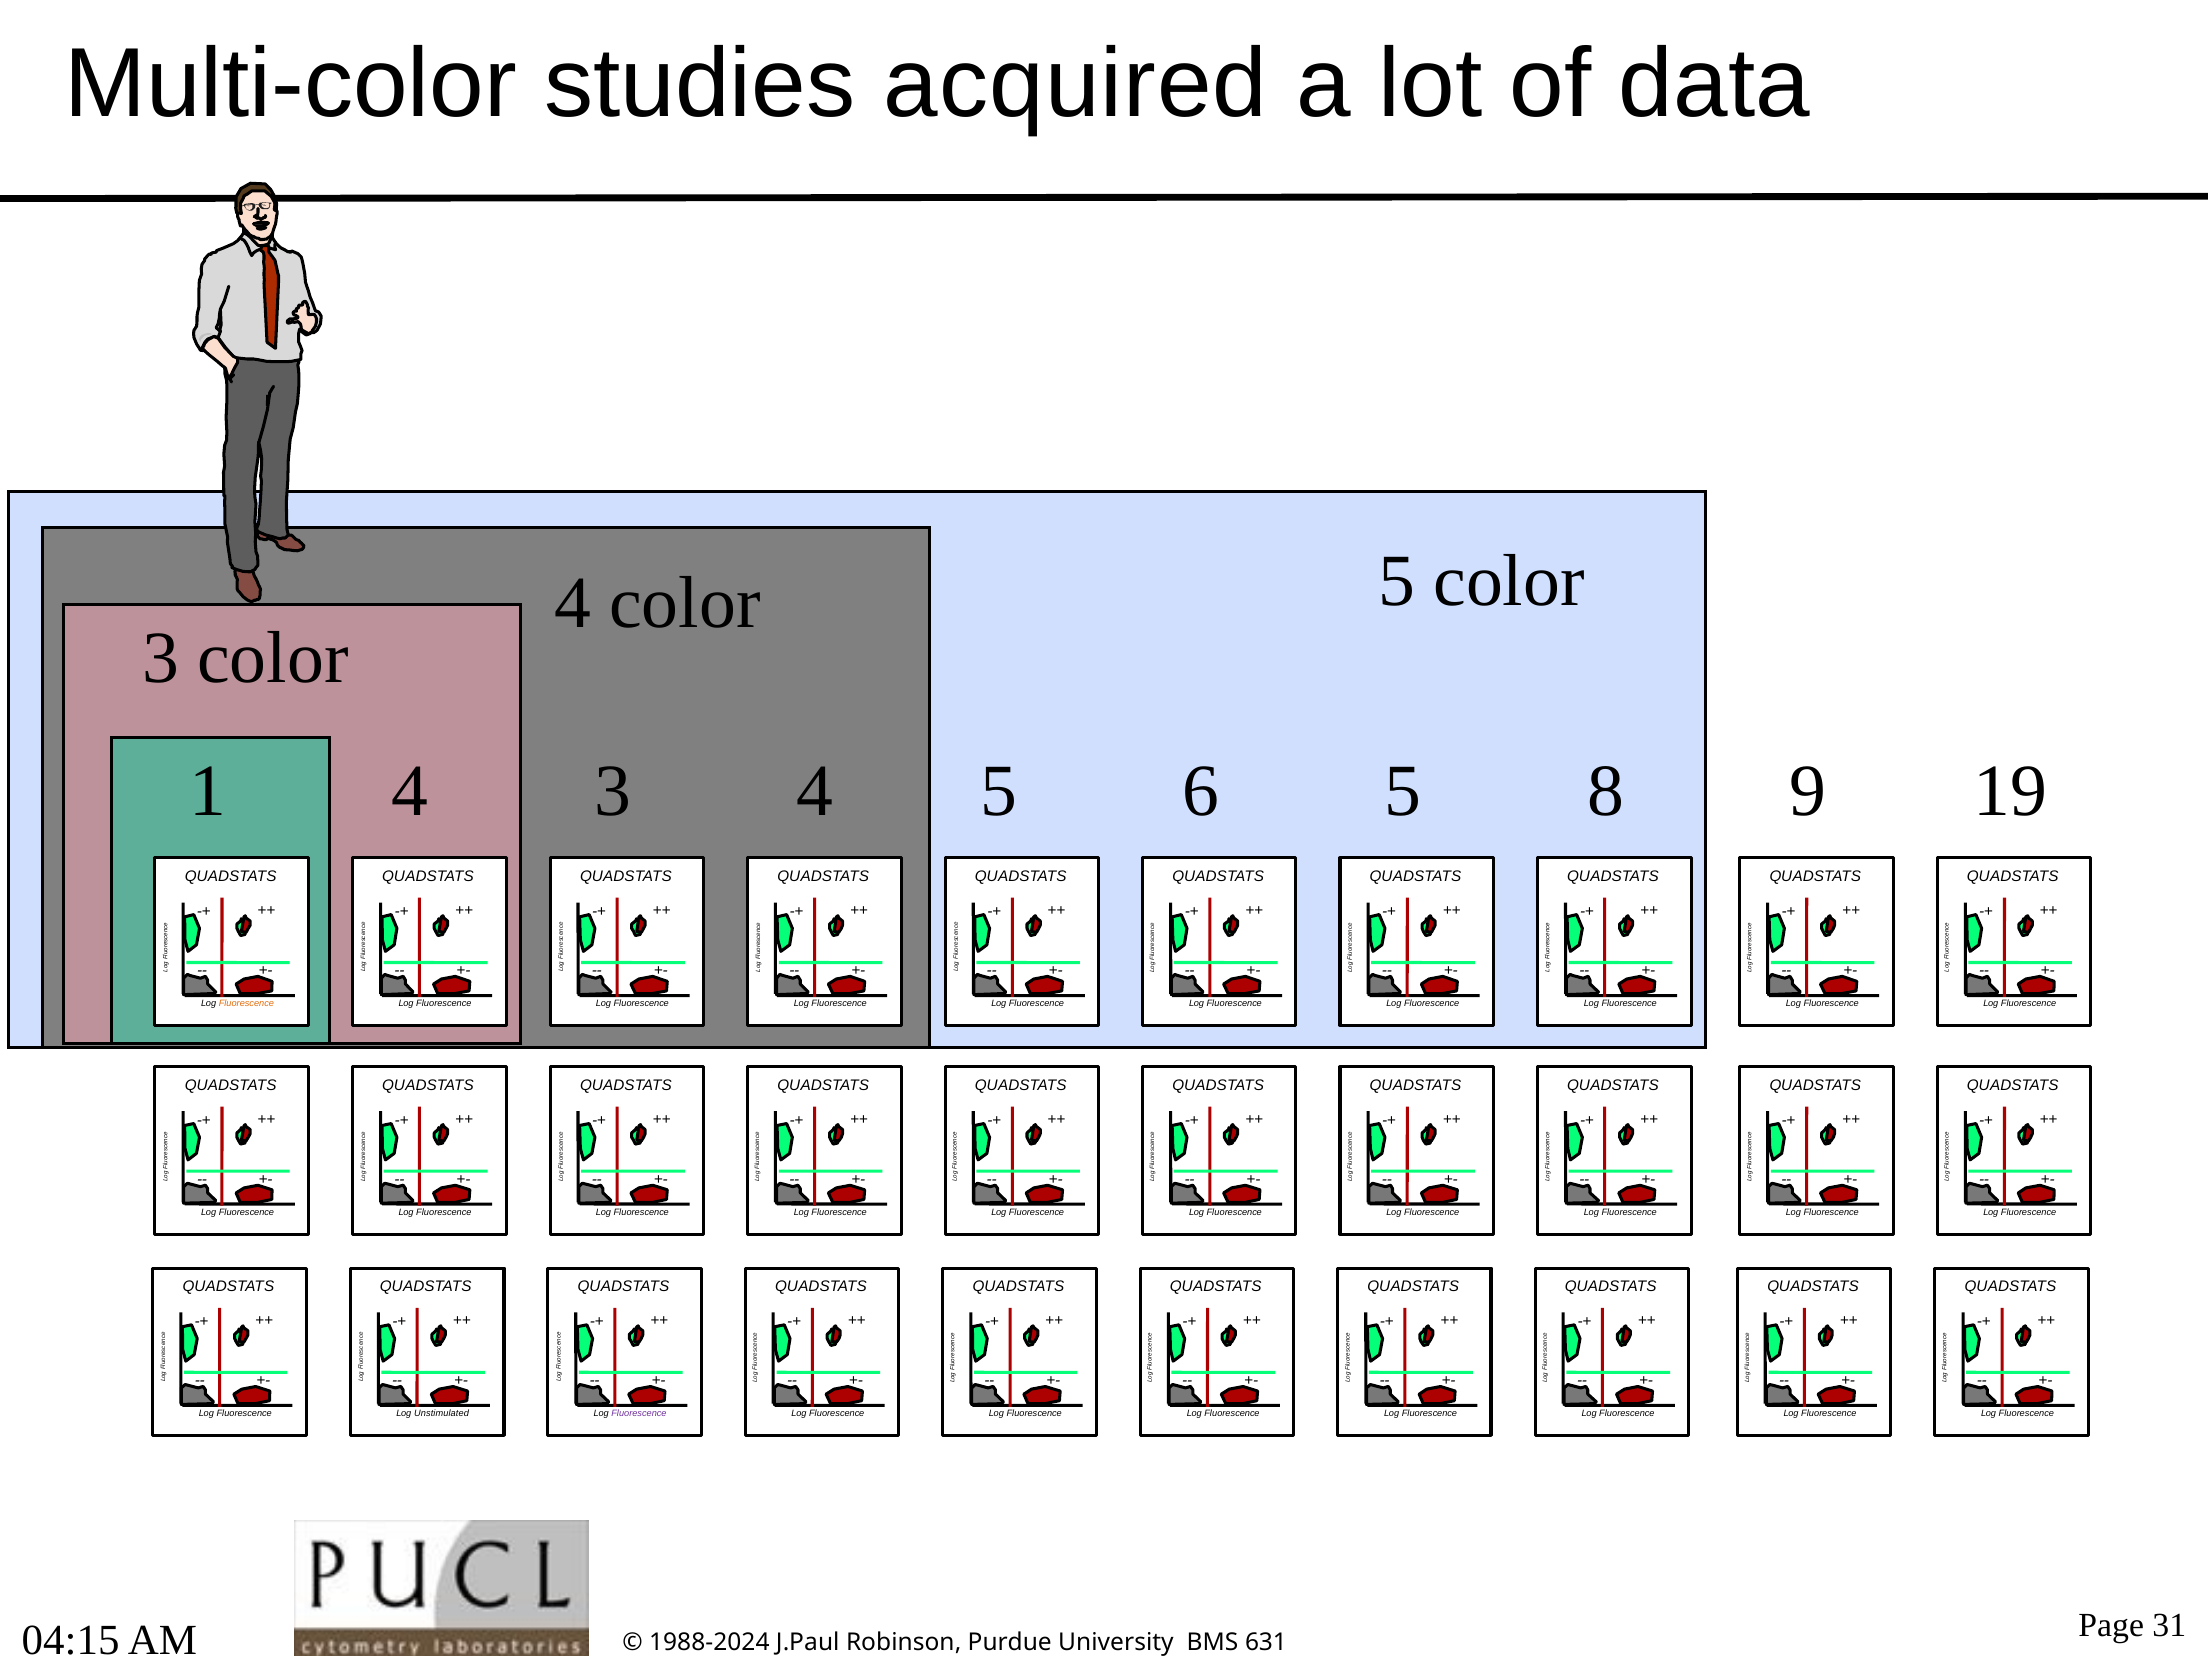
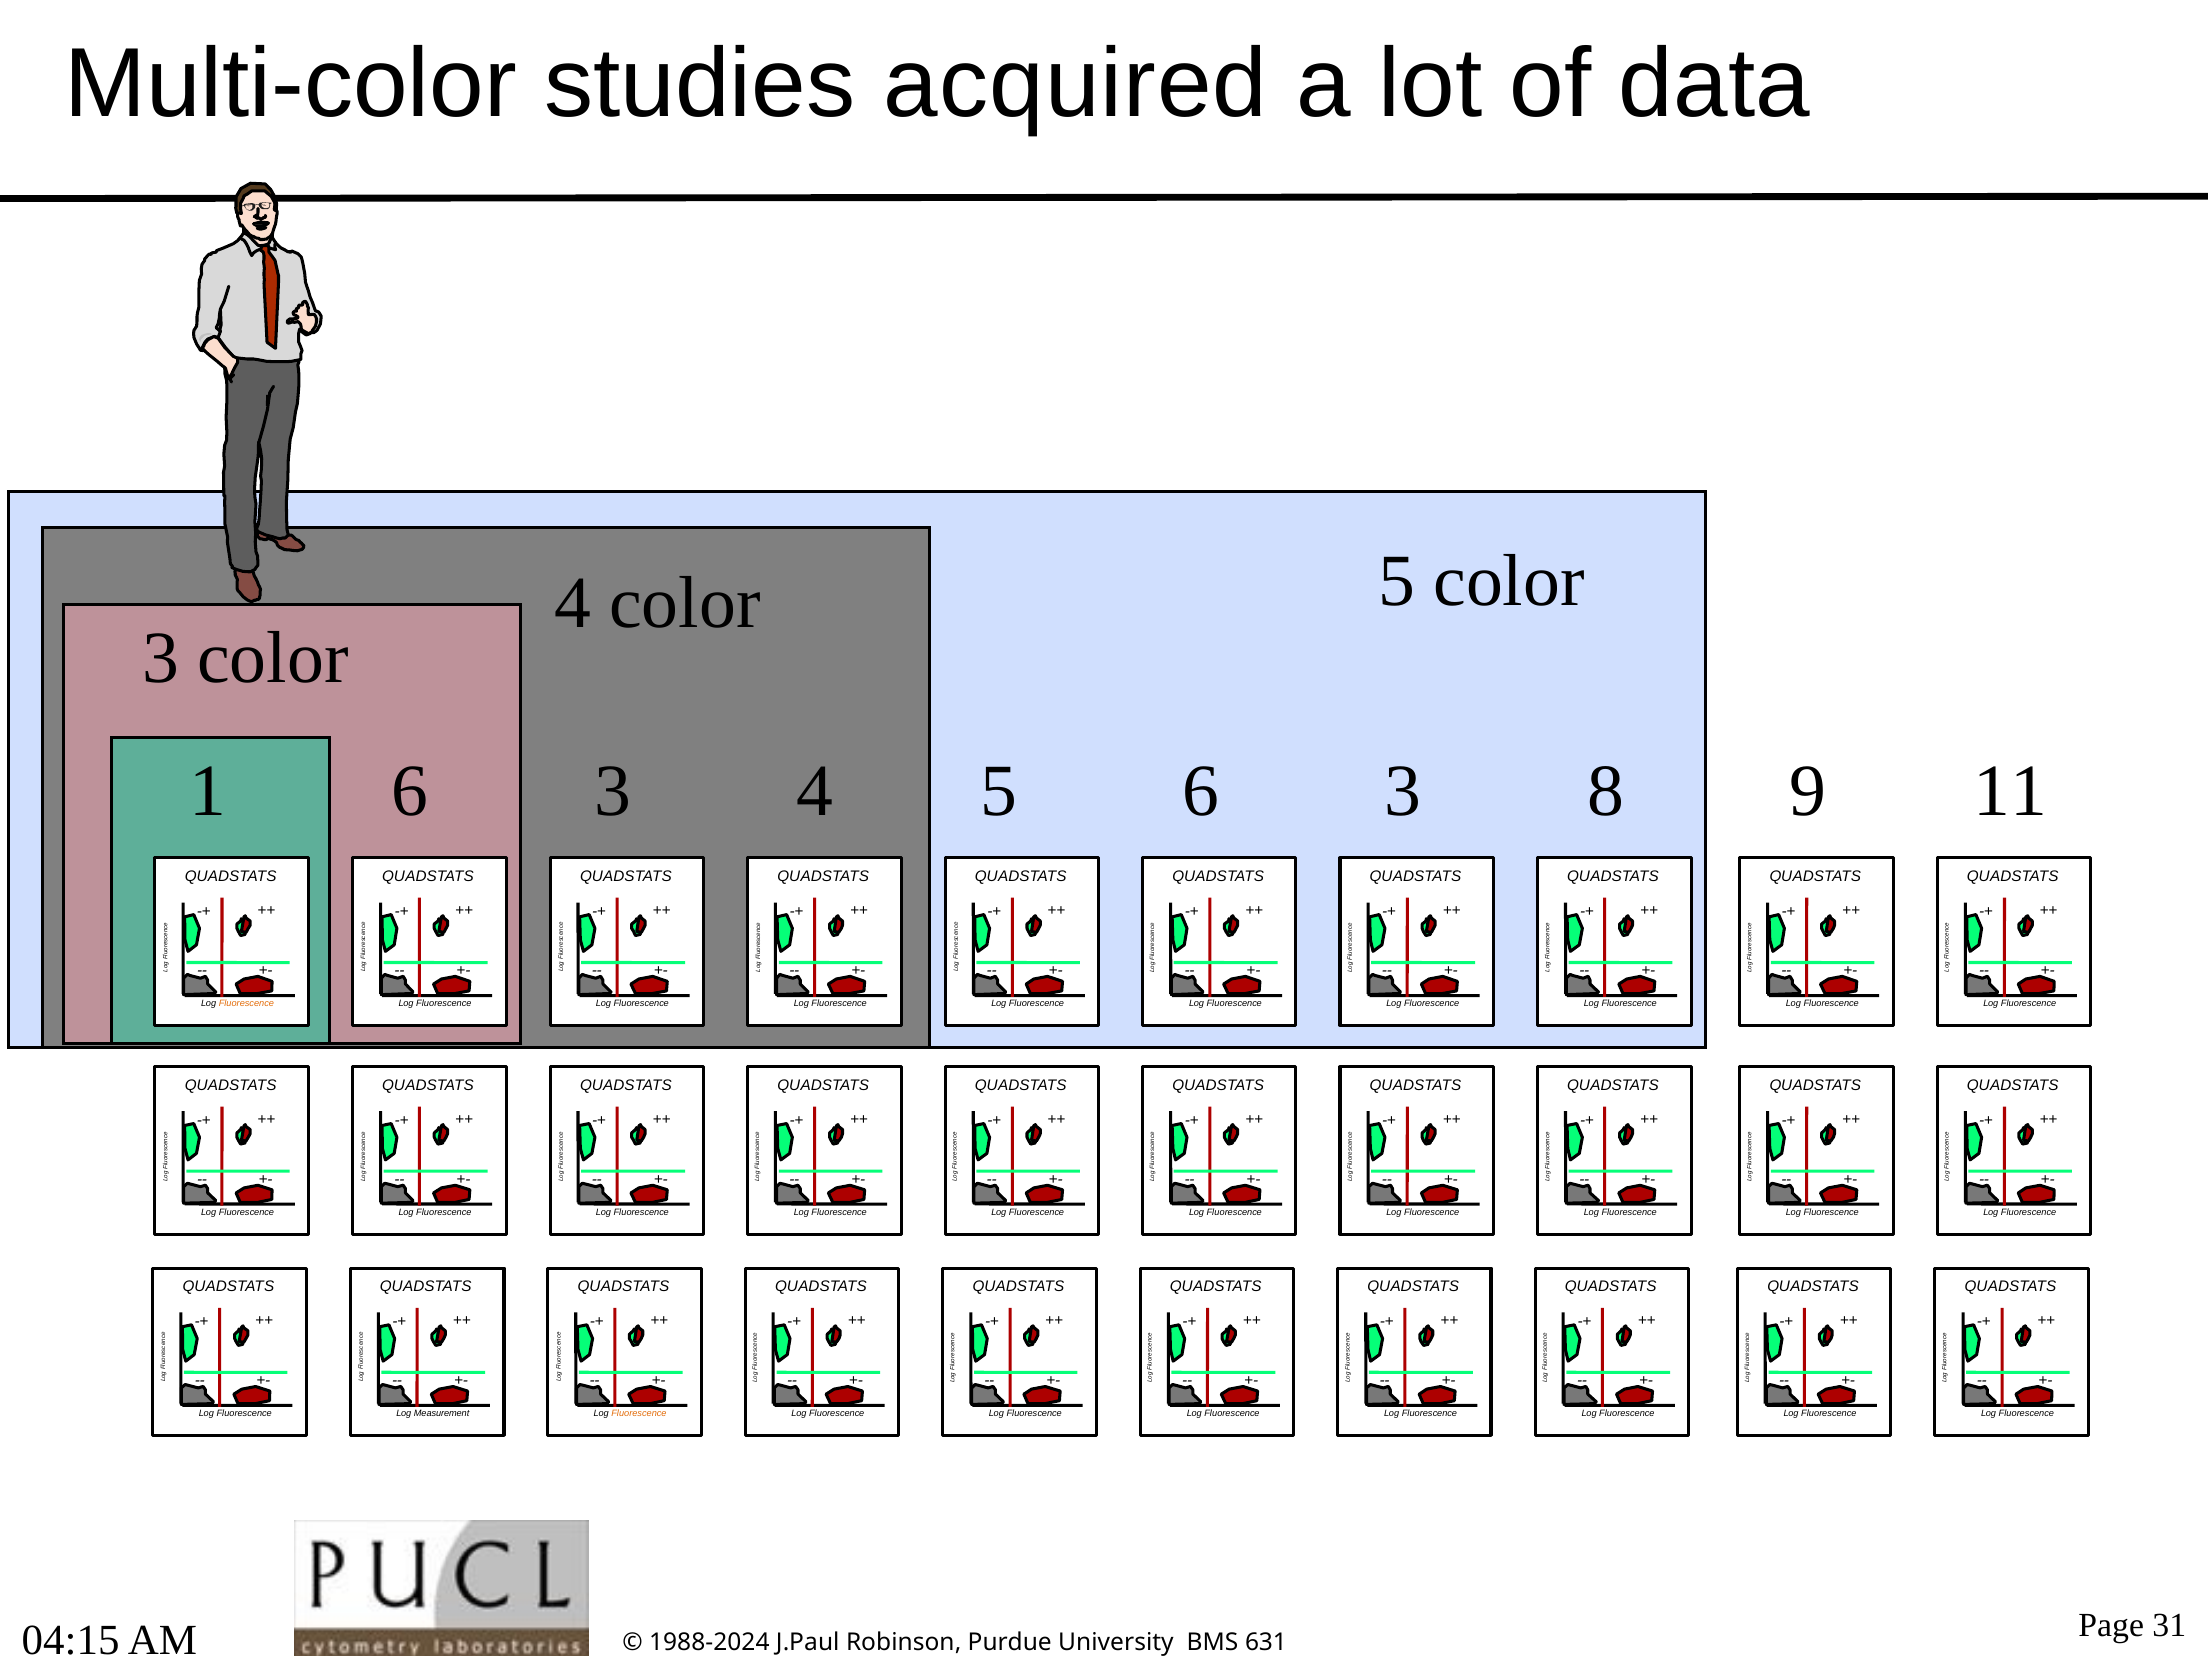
1 4: 4 -> 6
5 6 5: 5 -> 3
19: 19 -> 11
Unstimulated: Unstimulated -> Measurement
Fluorescence at (639, 1413) colour: purple -> orange
